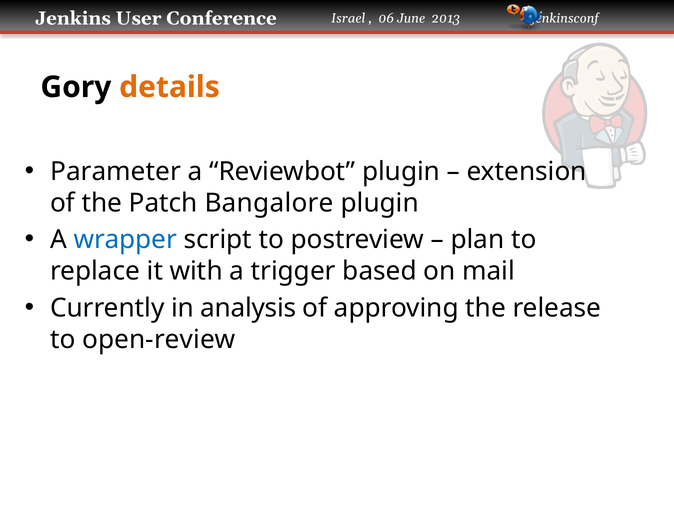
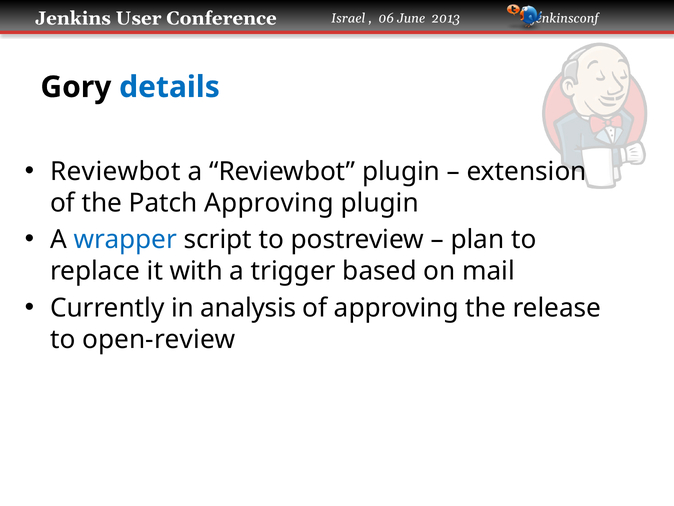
details colour: orange -> blue
Parameter at (116, 171): Parameter -> Reviewbot
Patch Bangalore: Bangalore -> Approving
